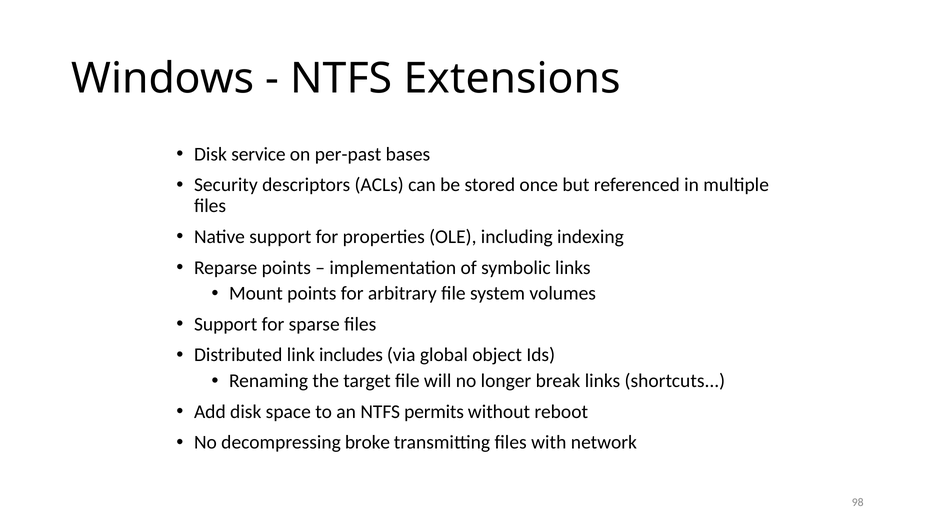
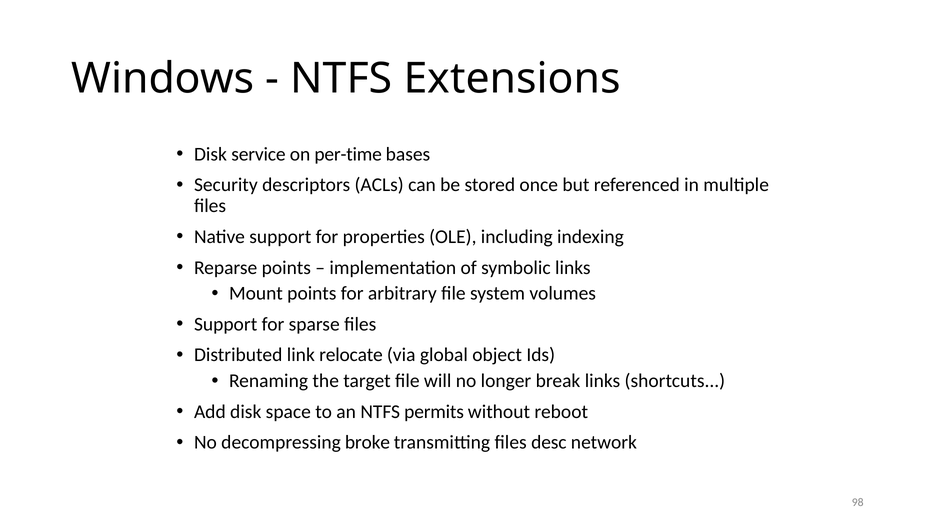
per-past: per-past -> per-time
includes: includes -> relocate
with: with -> desc
